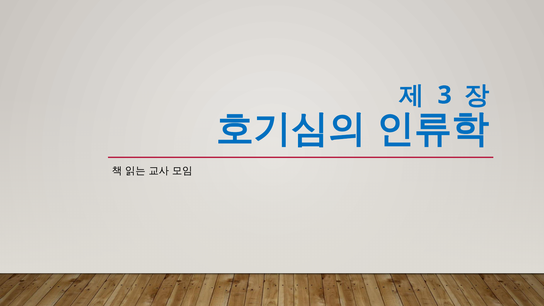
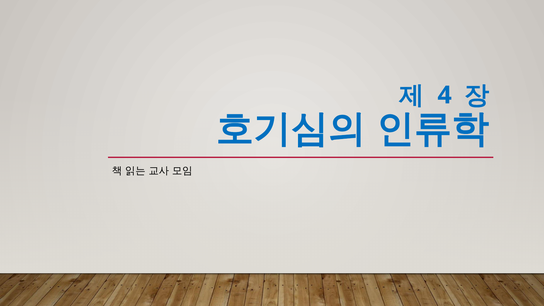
3: 3 -> 4
